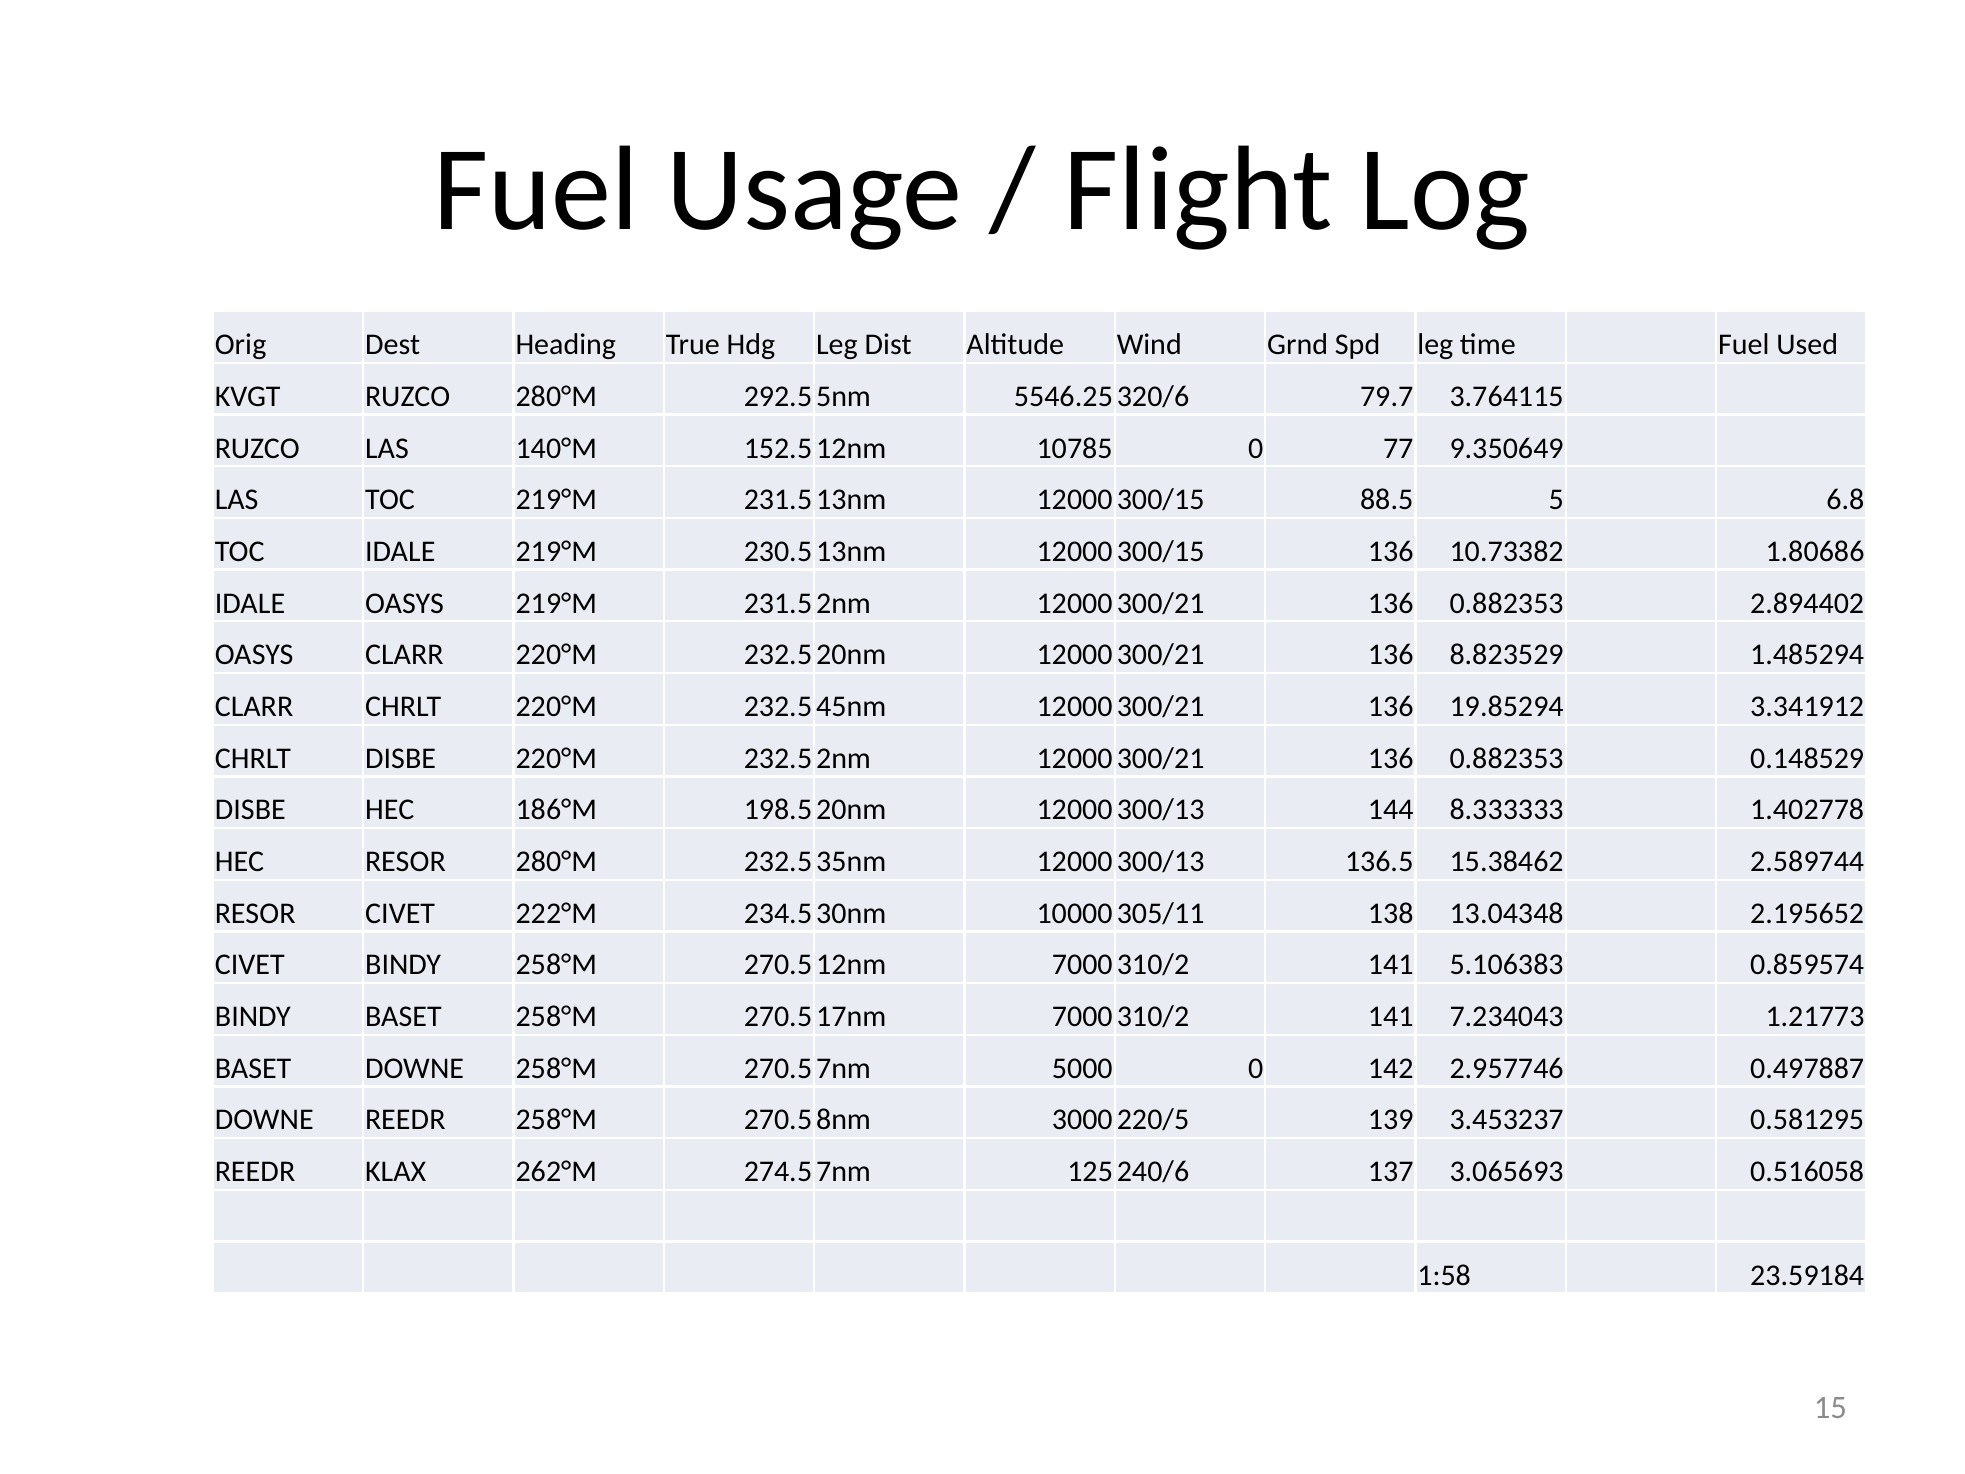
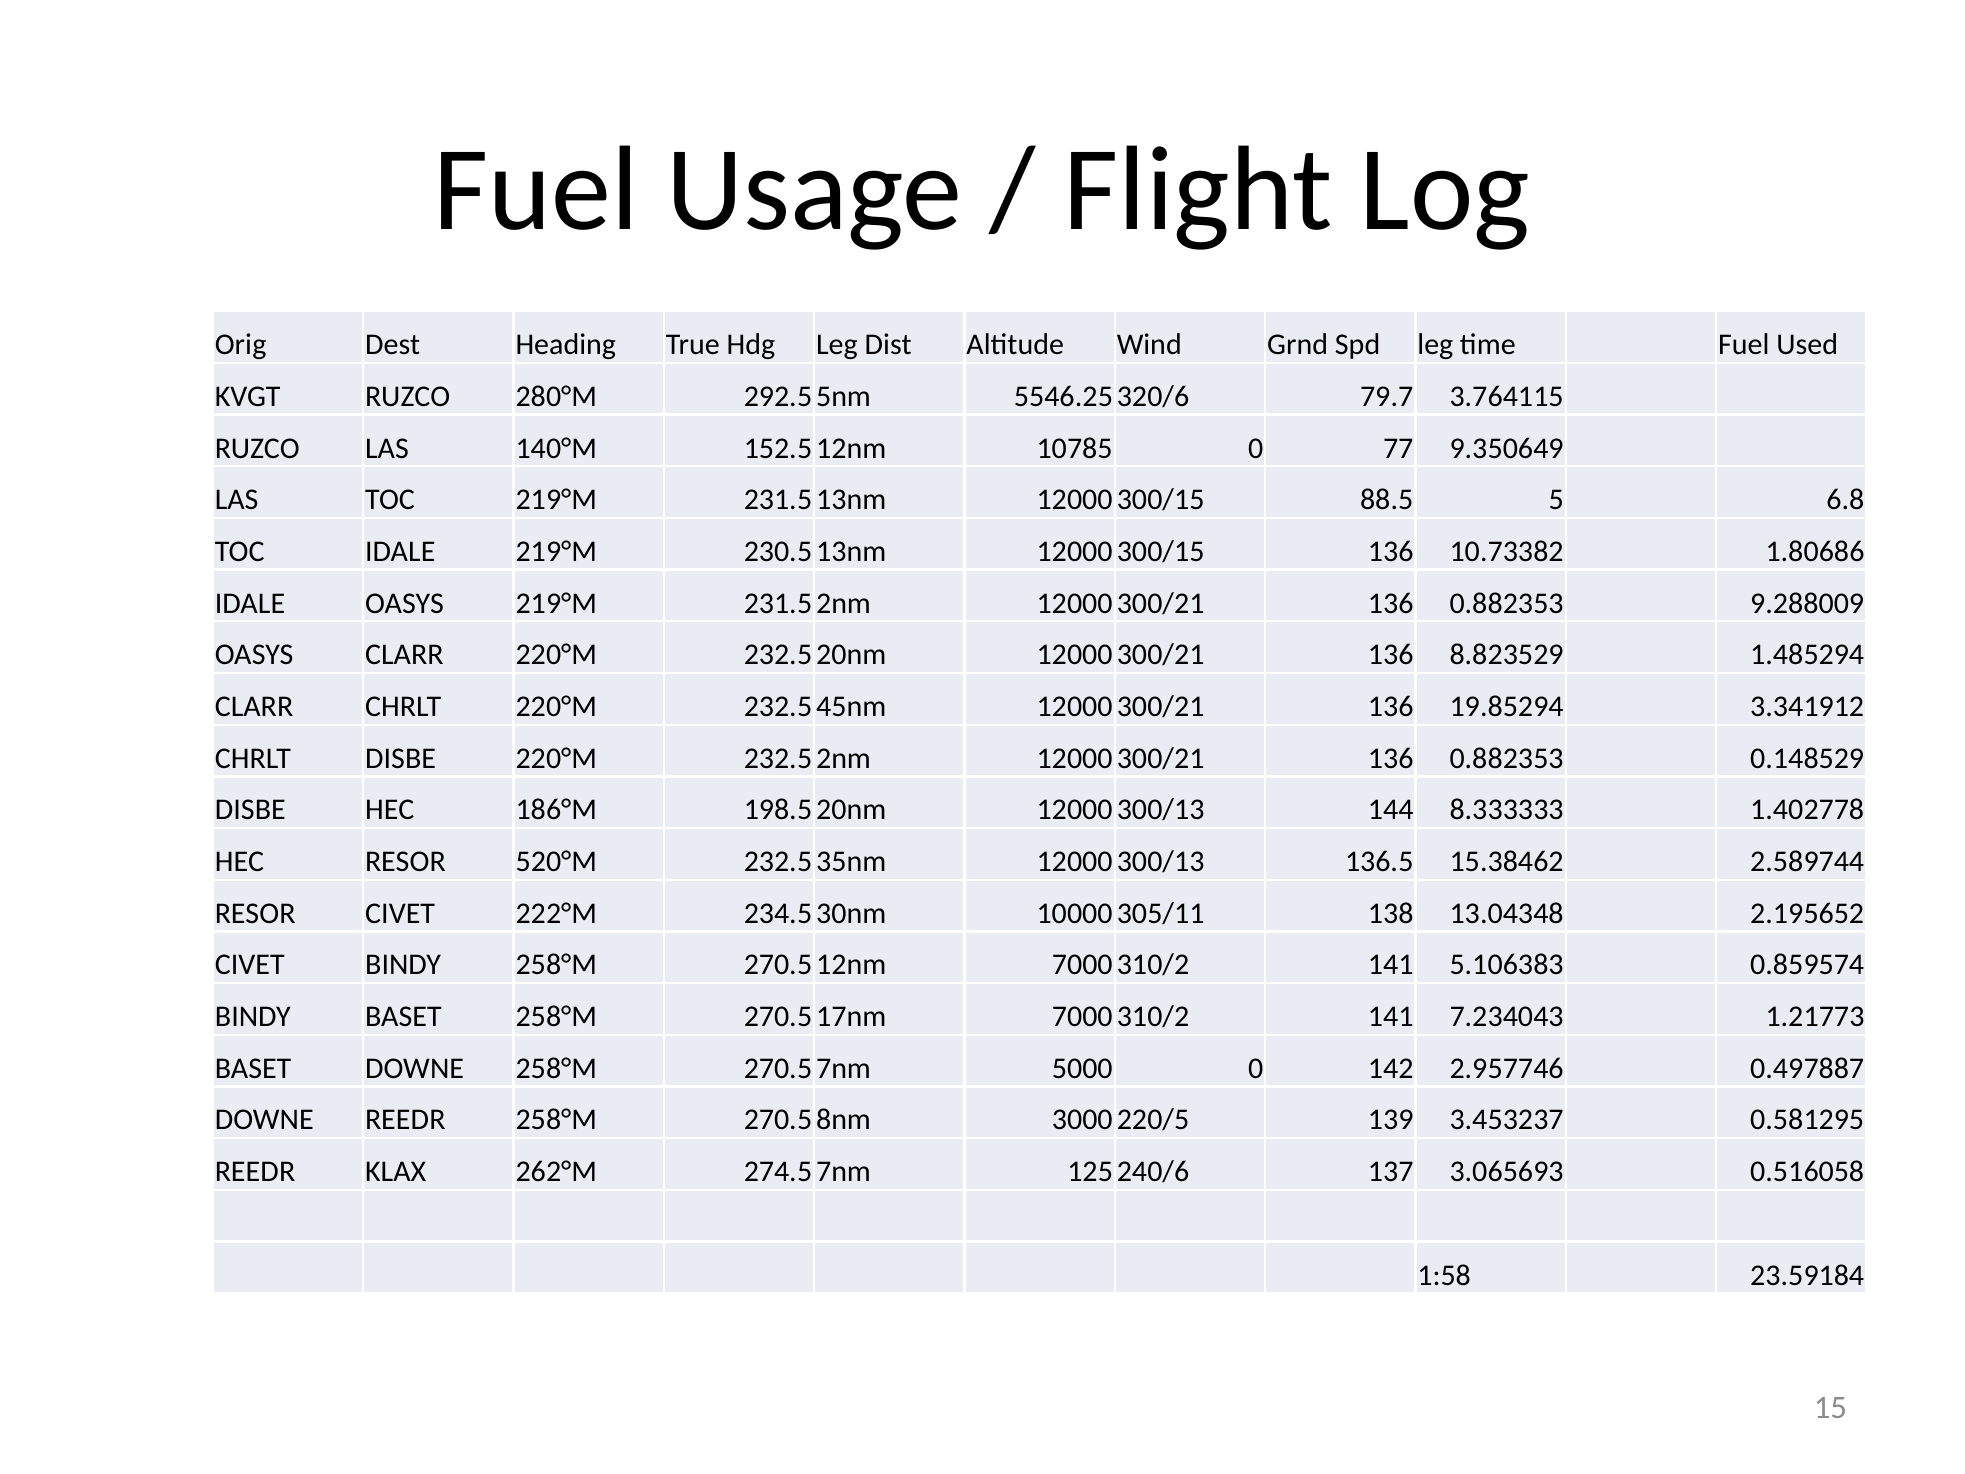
2.894402: 2.894402 -> 9.288009
RESOR 280°M: 280°M -> 520°M
